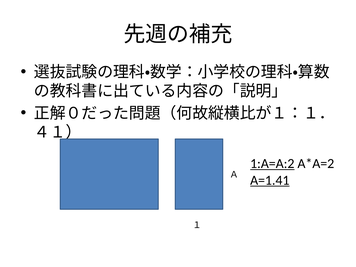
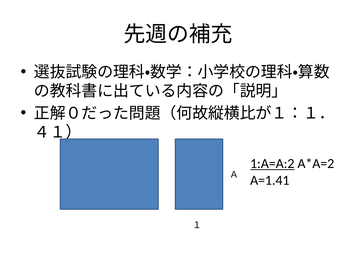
A=1.41 underline: present -> none
